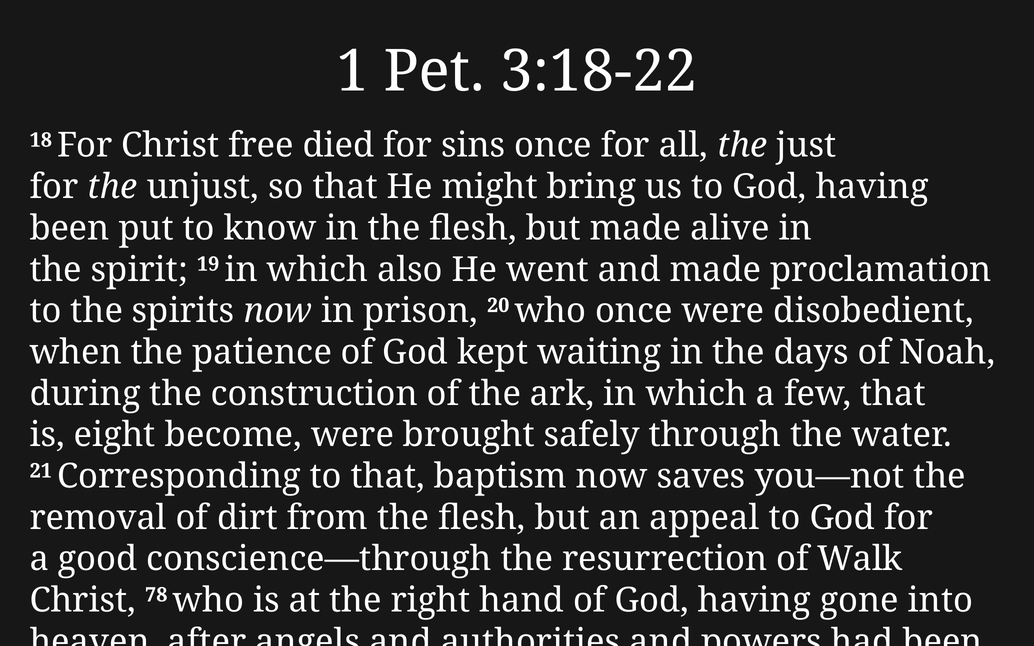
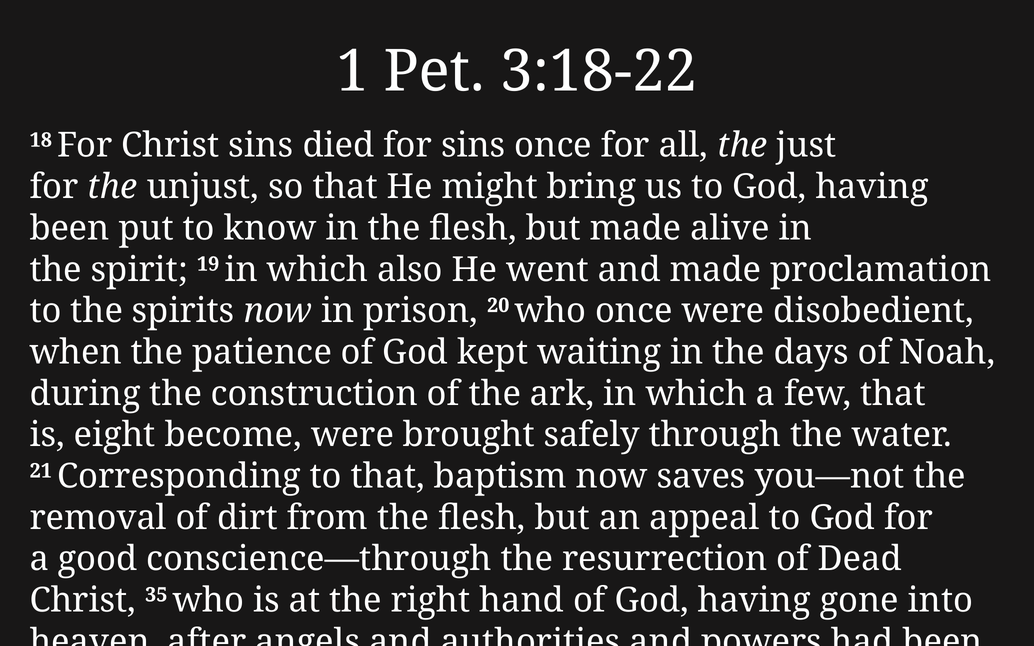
Christ free: free -> sins
Walk: Walk -> Dead
78: 78 -> 35
